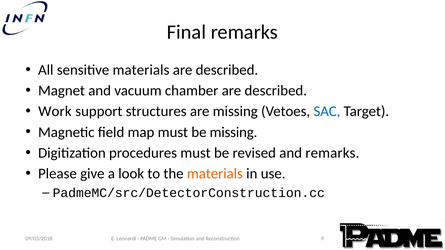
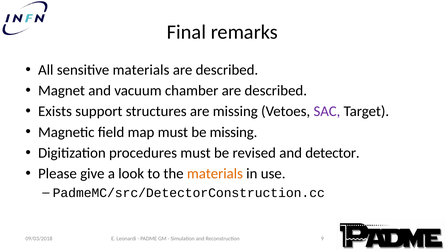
Work: Work -> Exists
SAC colour: blue -> purple
and remarks: remarks -> detector
